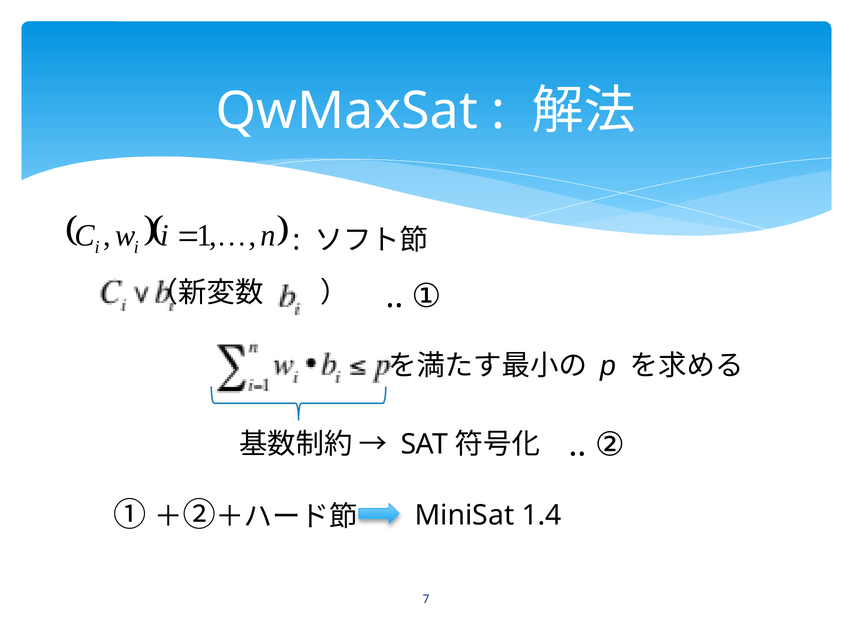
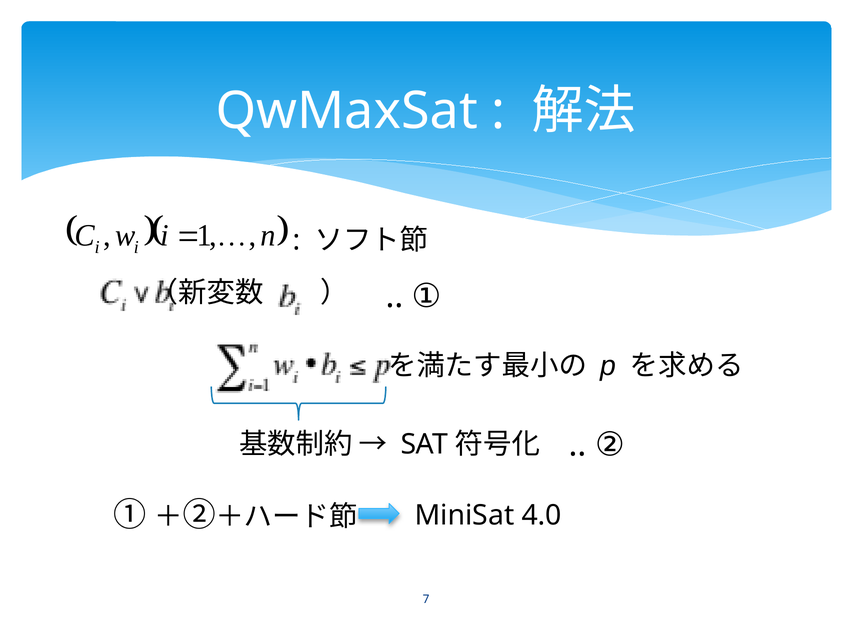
1.4: 1.4 -> 4.0
